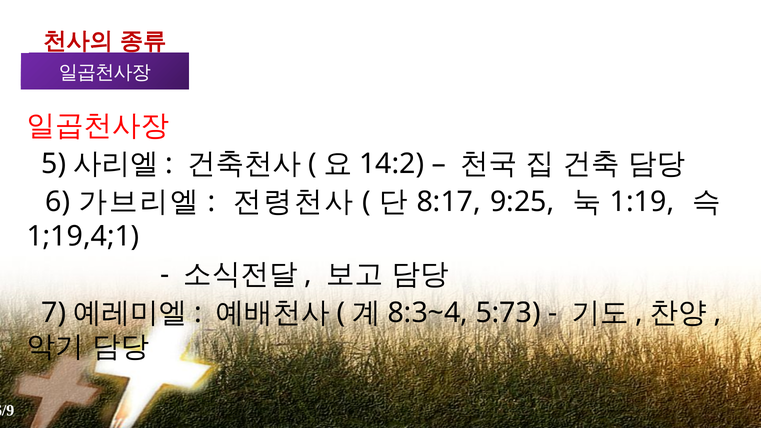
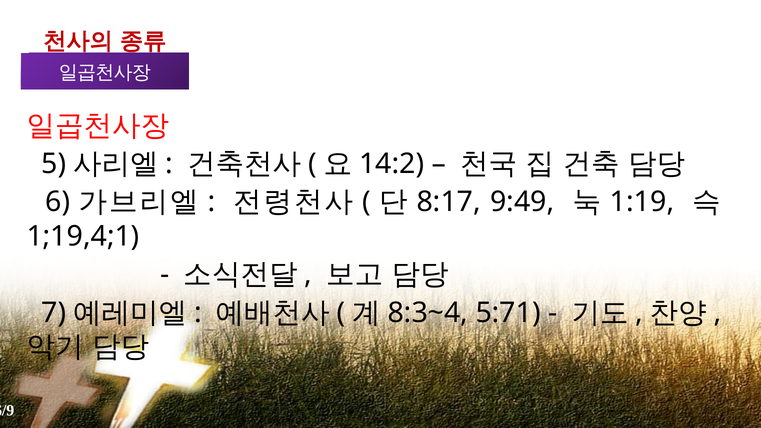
9:25: 9:25 -> 9:49
5:73: 5:73 -> 5:71
